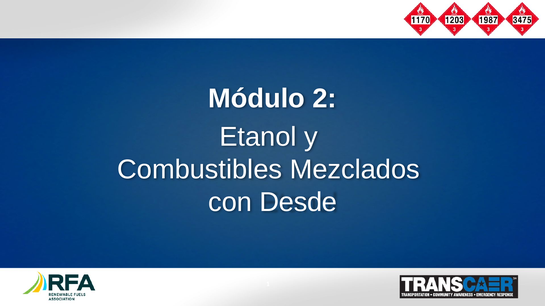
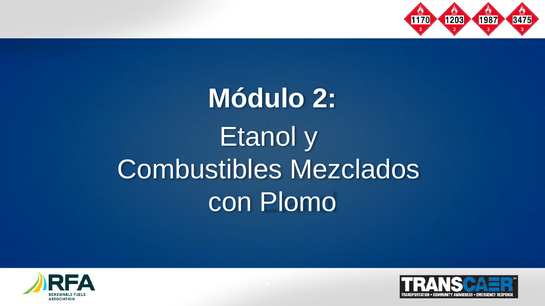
Desde: Desde -> Plomo
